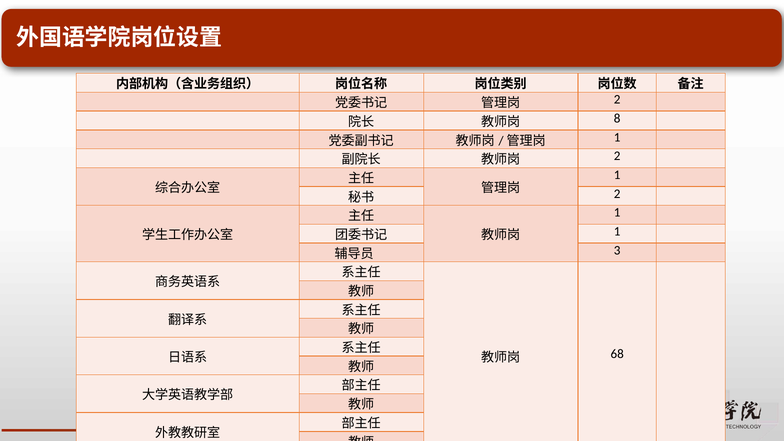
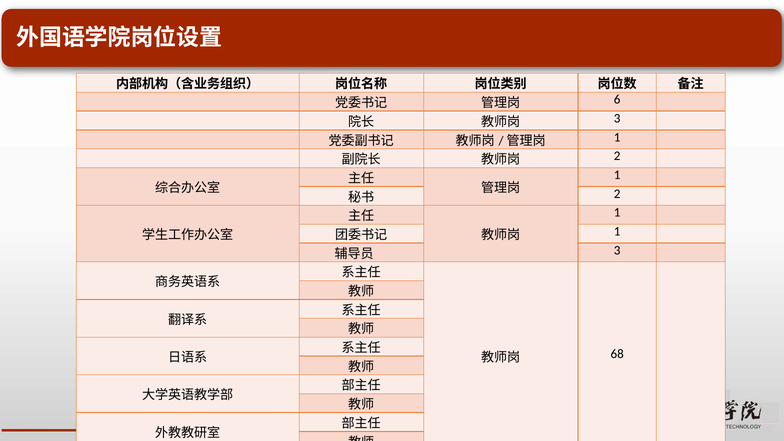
2 at (617, 100): 2 -> 6
8 at (617, 118): 8 -> 3
